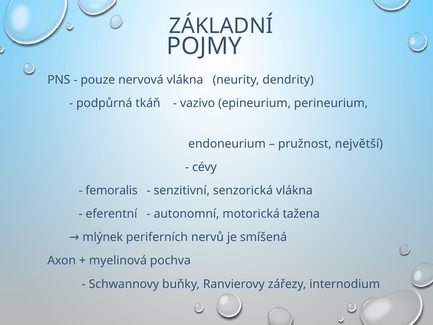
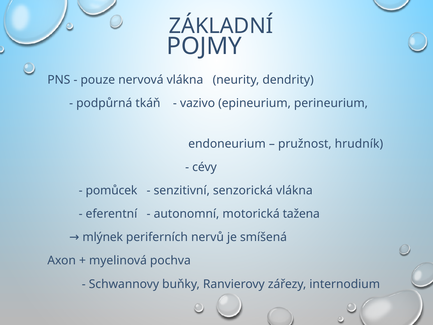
největší: největší -> hrudník
femoralis: femoralis -> pomůcek
